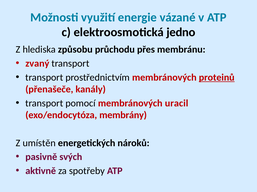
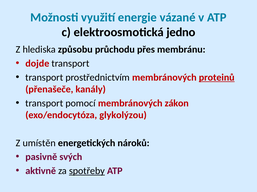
zvaný: zvaný -> dojde
uracil: uracil -> zákon
membrány: membrány -> glykolýzou
spotřeby underline: none -> present
